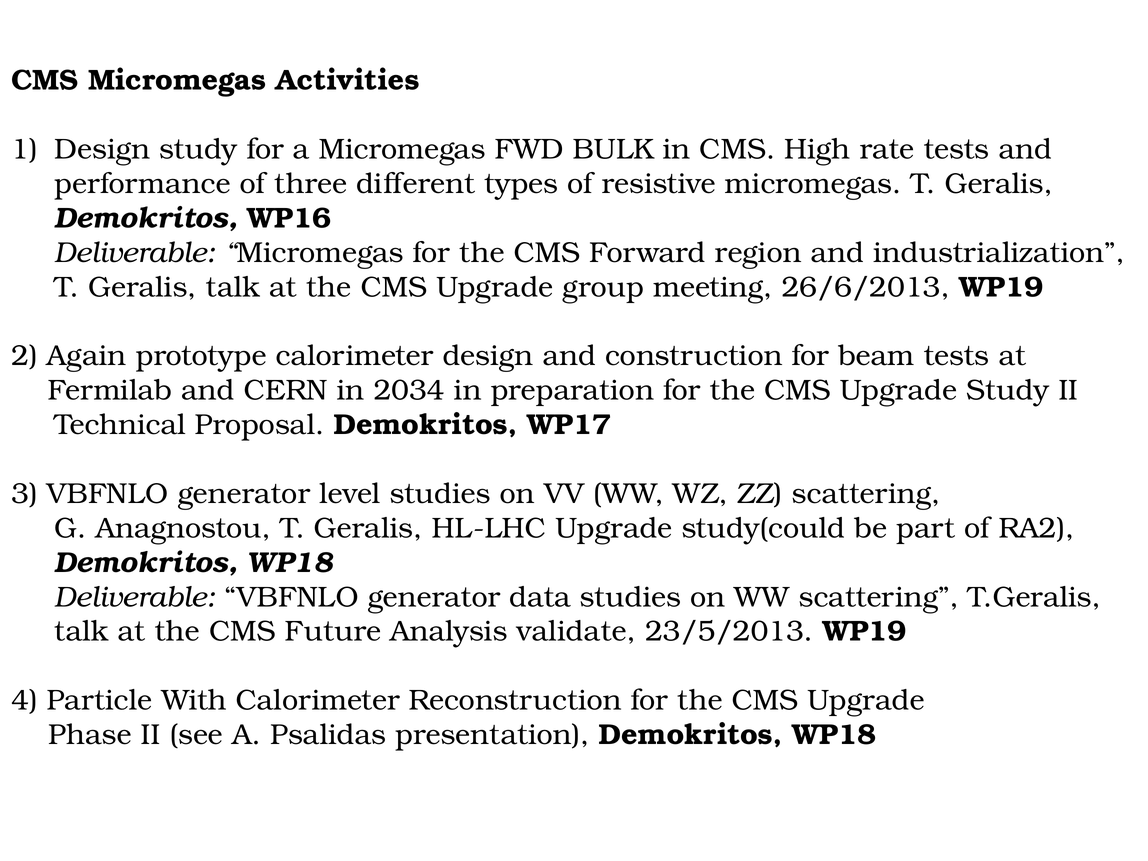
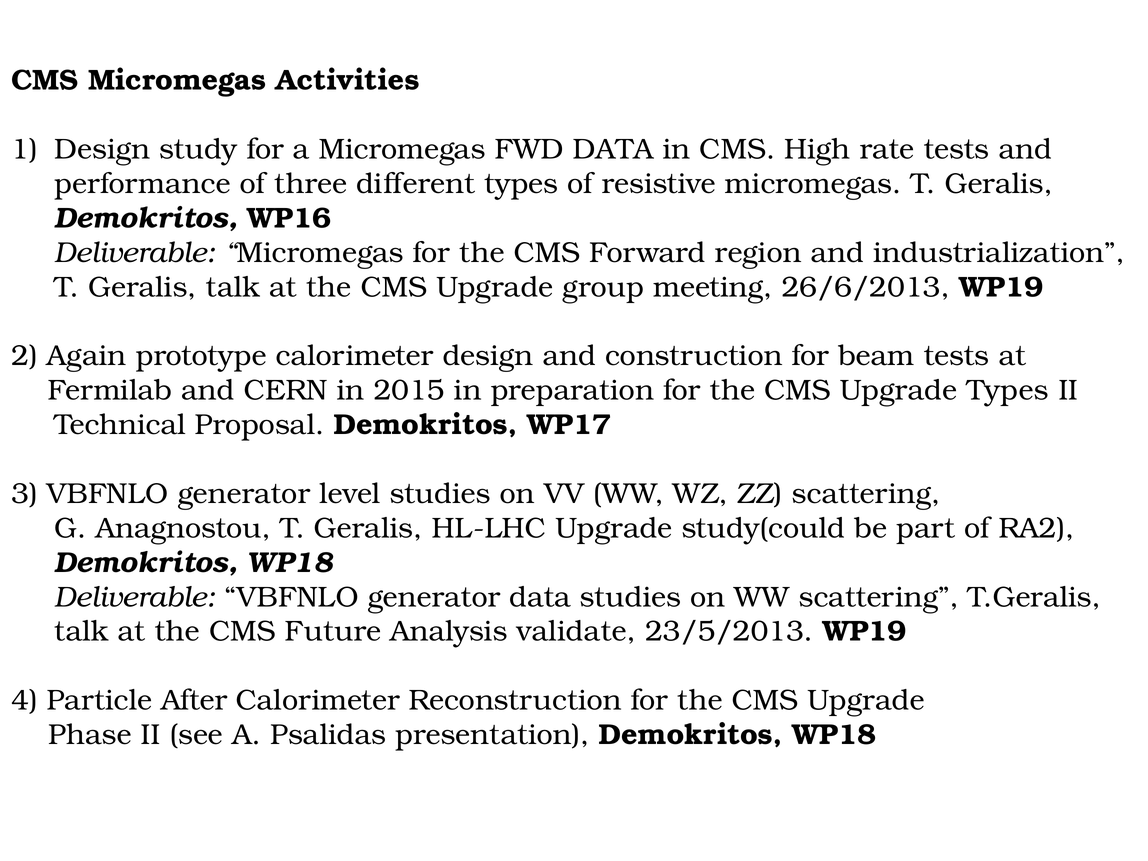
FWD BULK: BULK -> DATA
2034: 2034 -> 2015
Upgrade Study: Study -> Types
With: With -> After
